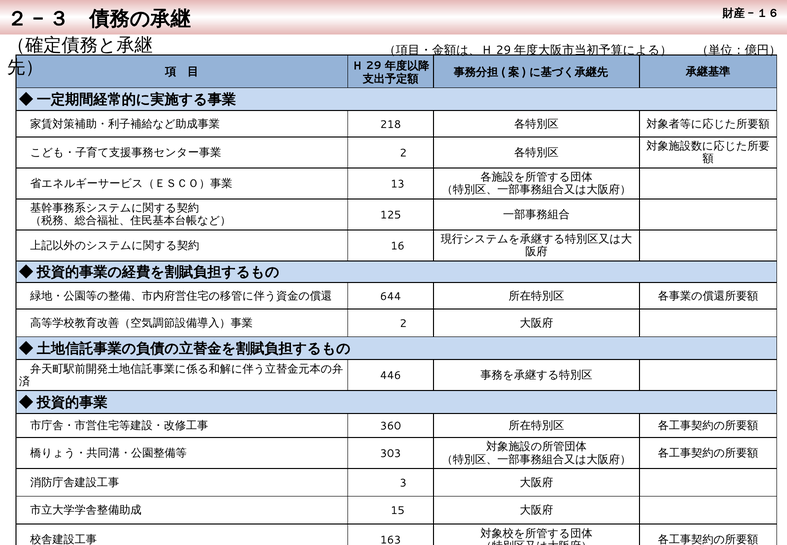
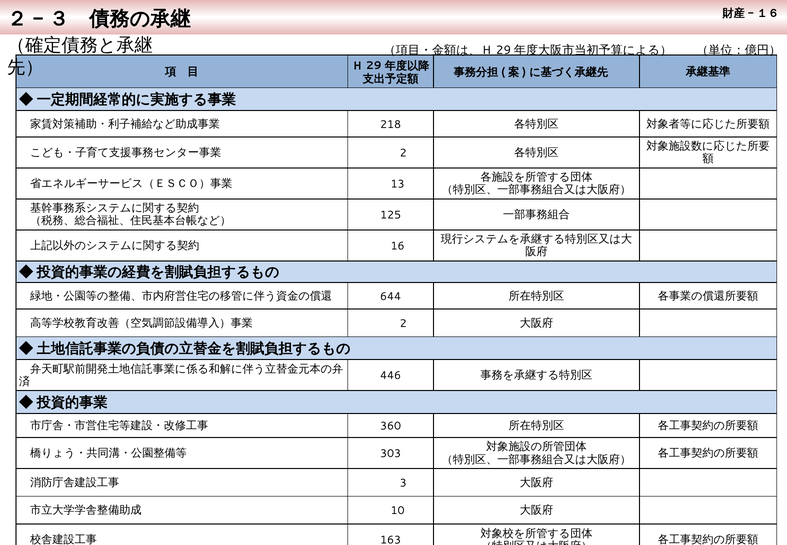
15: 15 -> 10
